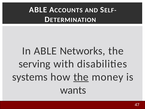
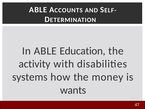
Networks: Networks -> Education
serving: serving -> activity
the at (81, 77) underline: present -> none
